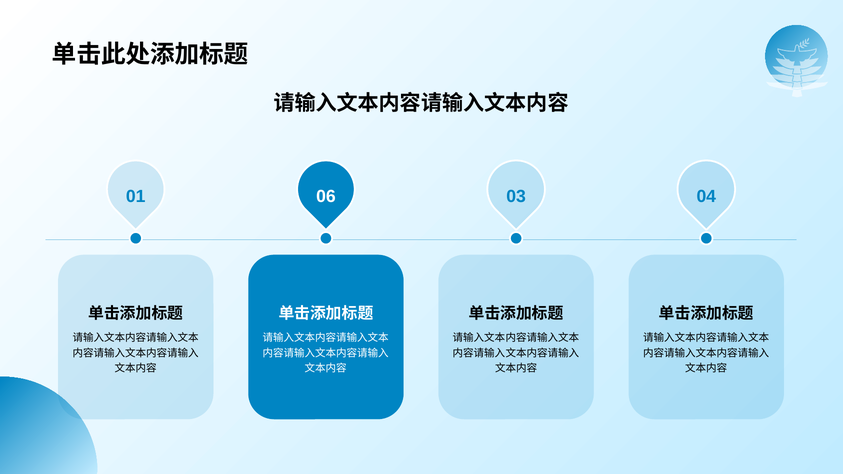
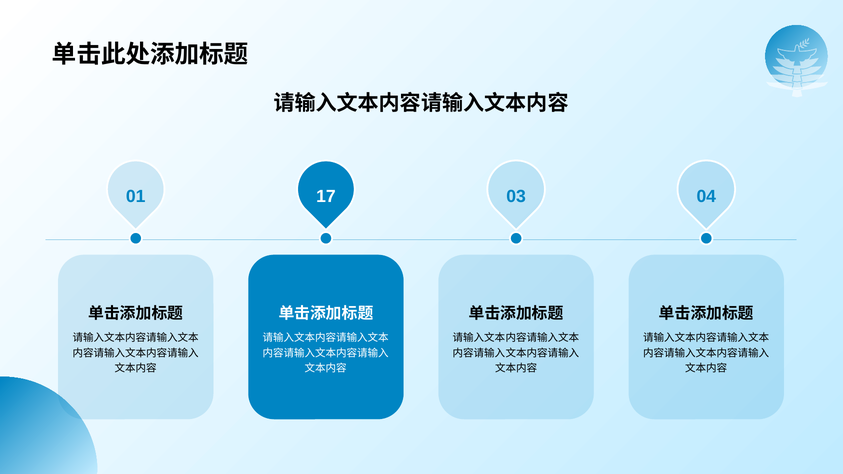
06: 06 -> 17
